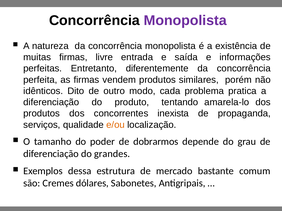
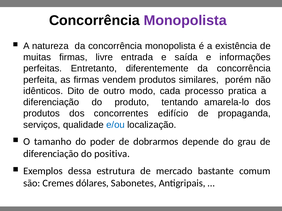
problema: problema -> processo
inexista: inexista -> edifício
e/ou colour: orange -> blue
grandes: grandes -> positiva
